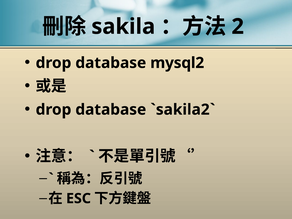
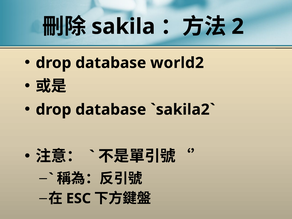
mysql2: mysql2 -> world2
